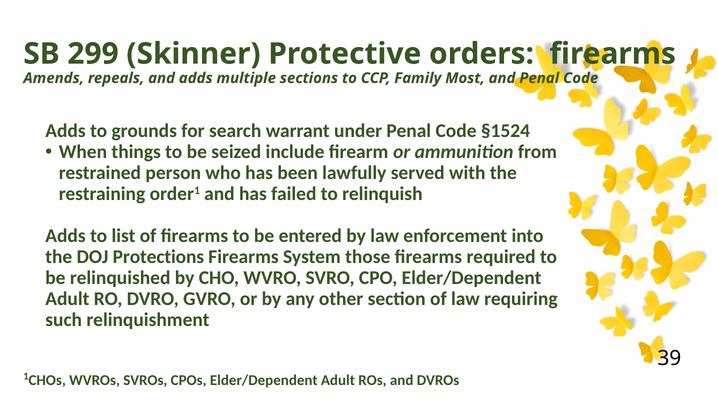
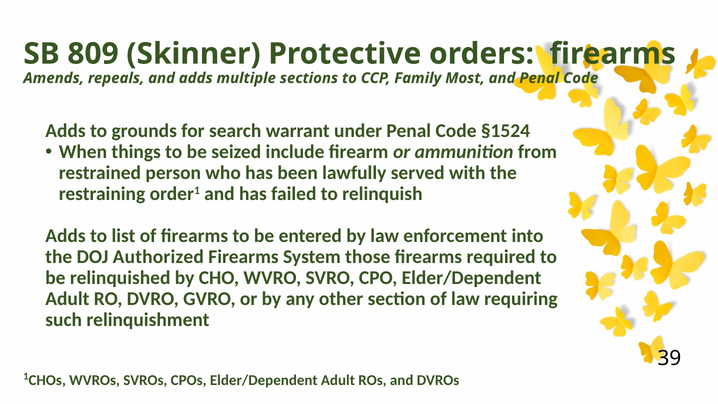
299: 299 -> 809
Protections: Protections -> Authorized
